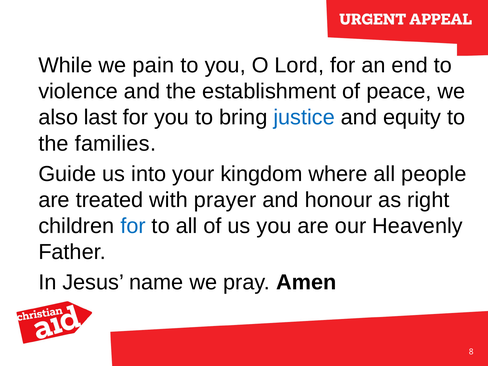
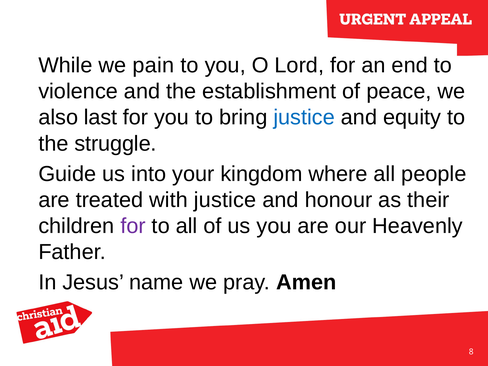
families: families -> struggle
with prayer: prayer -> justice
right: right -> their
for at (133, 226) colour: blue -> purple
